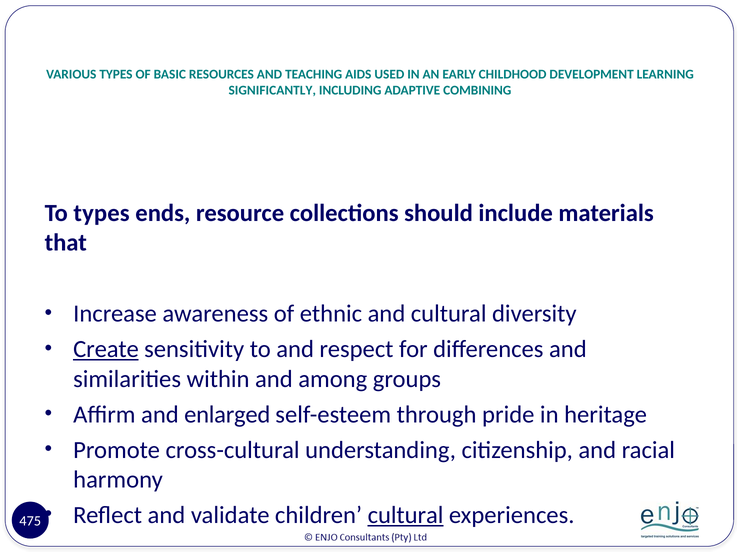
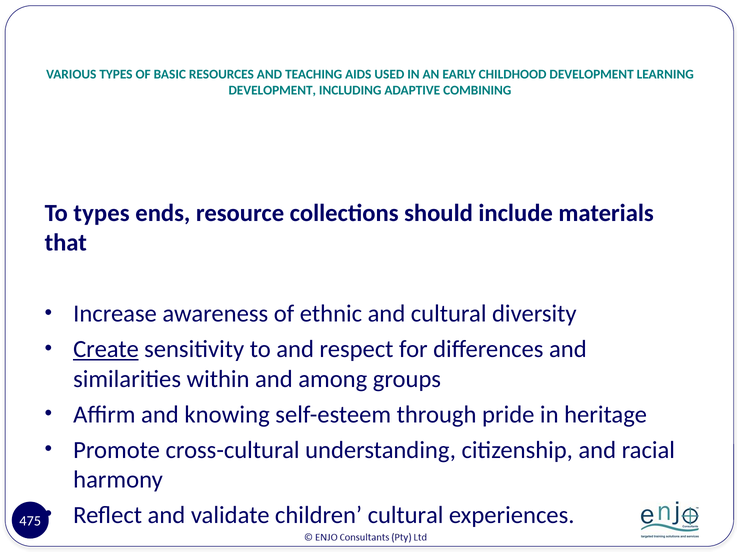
SIGNIFICANTLY at (272, 90): SIGNIFICANTLY -> DEVELOPMENT
enlarged: enlarged -> knowing
cultural at (406, 515) underline: present -> none
